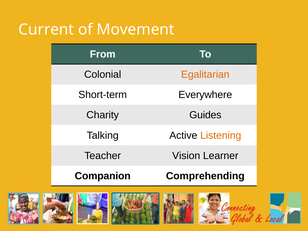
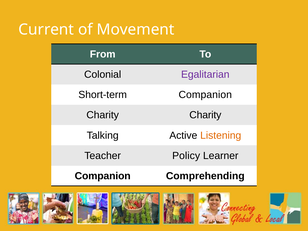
Egalitarian colour: orange -> purple
Short-term Everywhere: Everywhere -> Companion
Charity Guides: Guides -> Charity
Vision: Vision -> Policy
